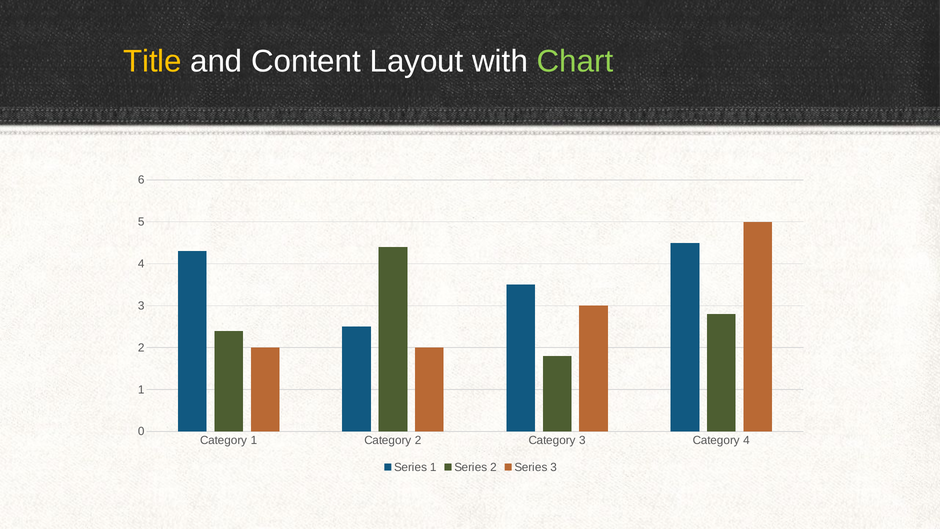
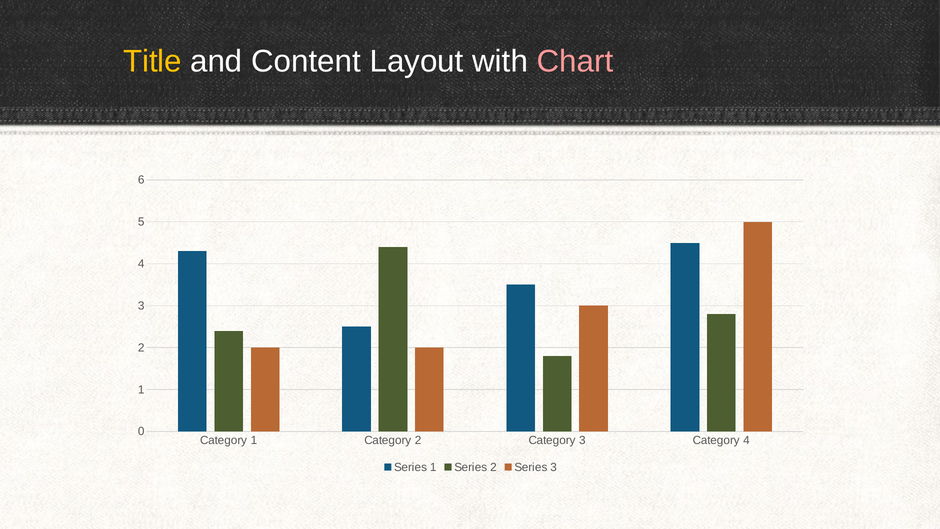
Chart colour: light green -> pink
